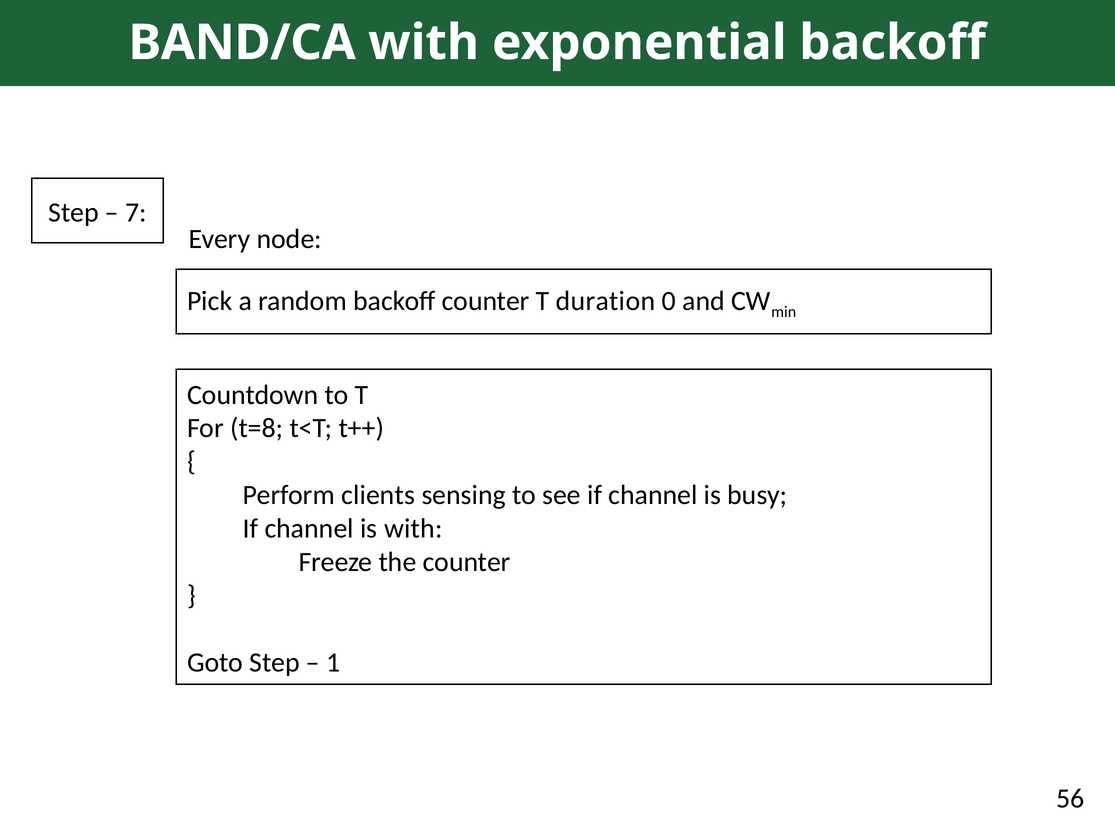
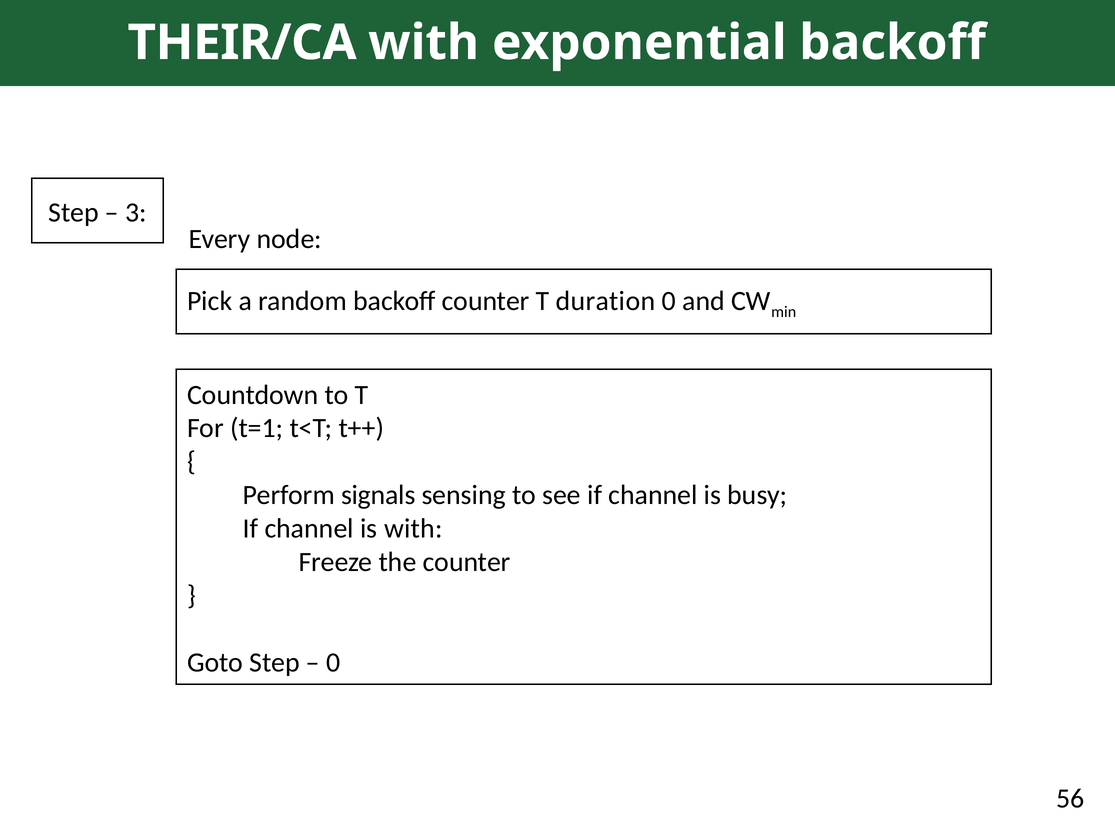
BAND/CA: BAND/CA -> THEIR/CA
7: 7 -> 3
t=8: t=8 -> t=1
clients: clients -> signals
1 at (333, 663): 1 -> 0
